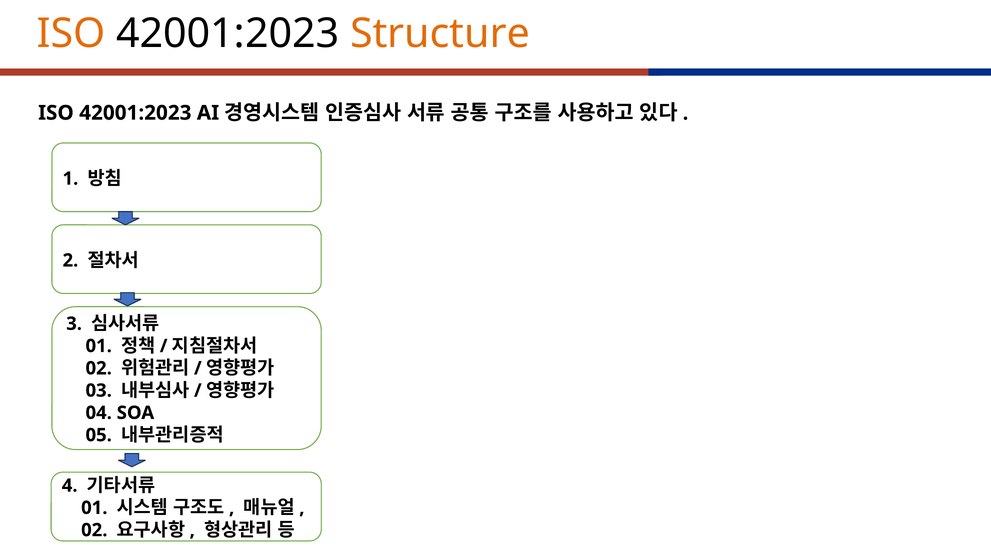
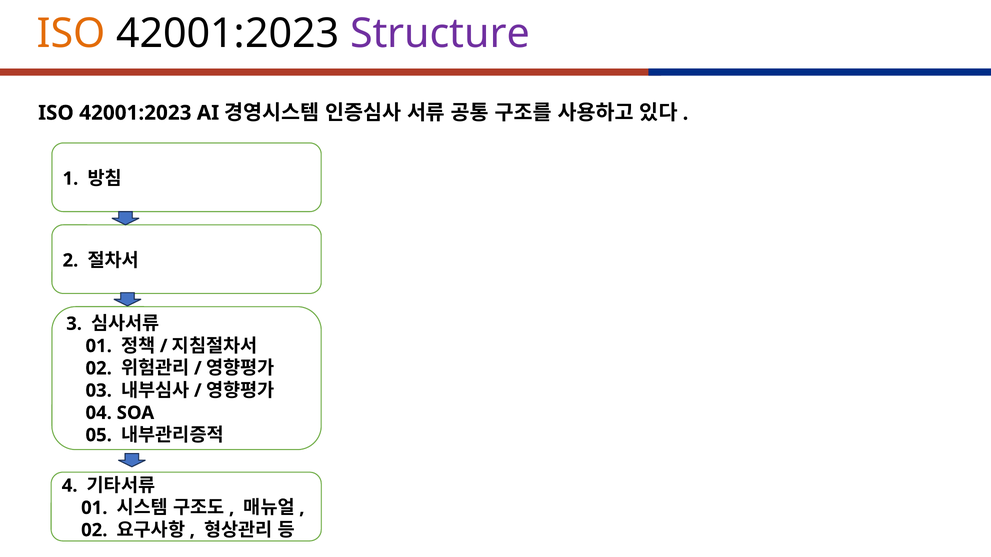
Structure colour: orange -> purple
